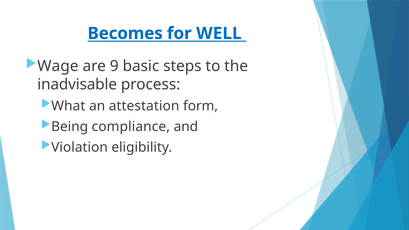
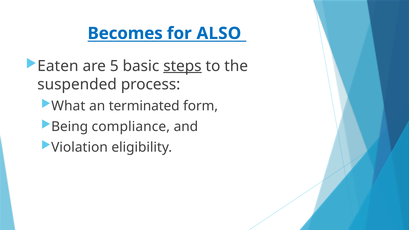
WELL: WELL -> ALSO
Wage: Wage -> Eaten
9: 9 -> 5
steps underline: none -> present
inadvisable: inadvisable -> suspended
attestation: attestation -> terminated
